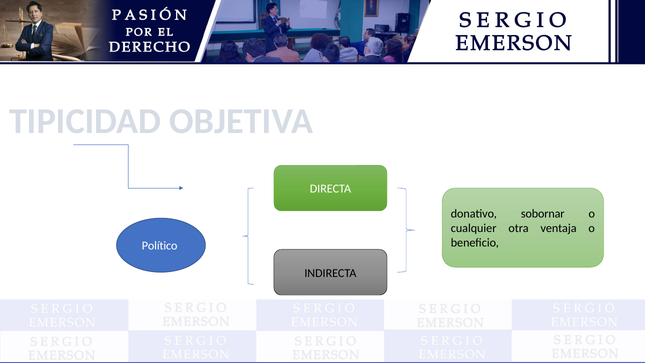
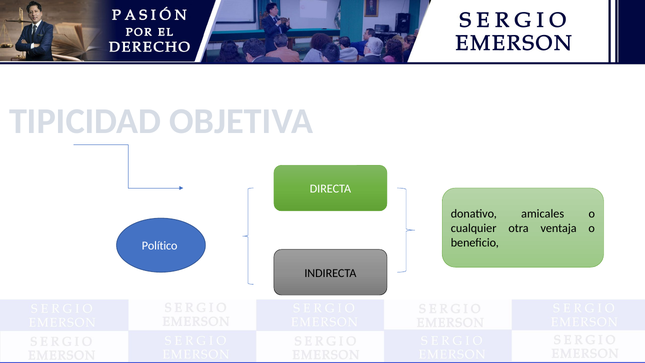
sobornar: sobornar -> amicales
